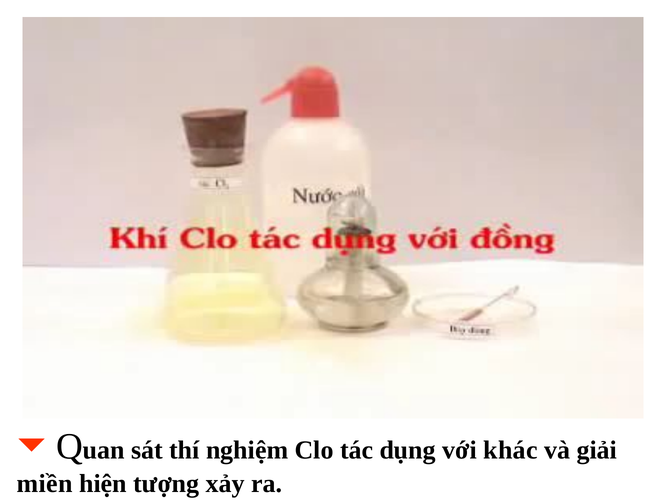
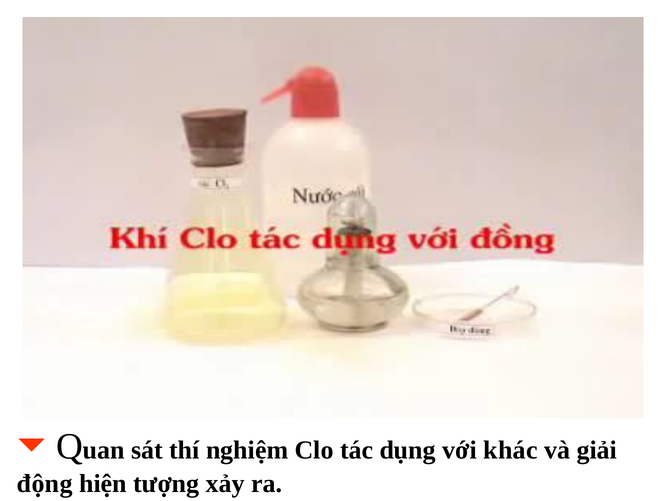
miền: miền -> động
